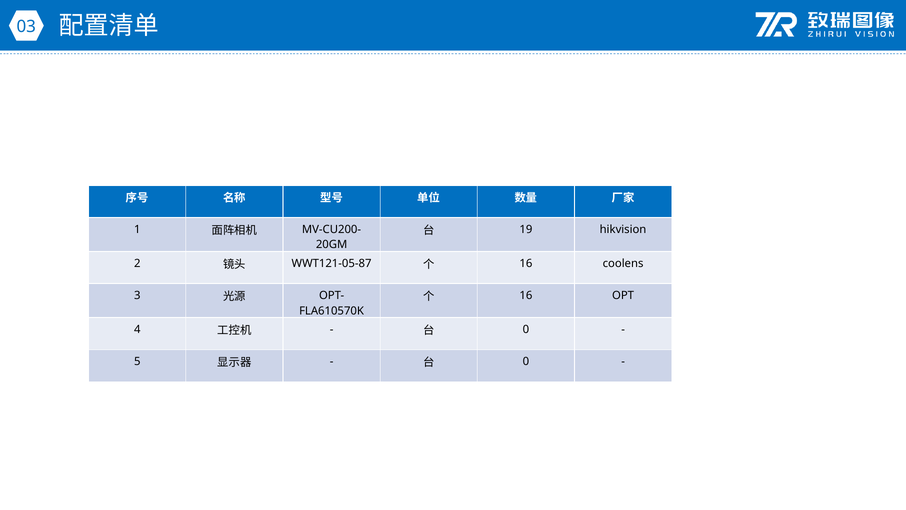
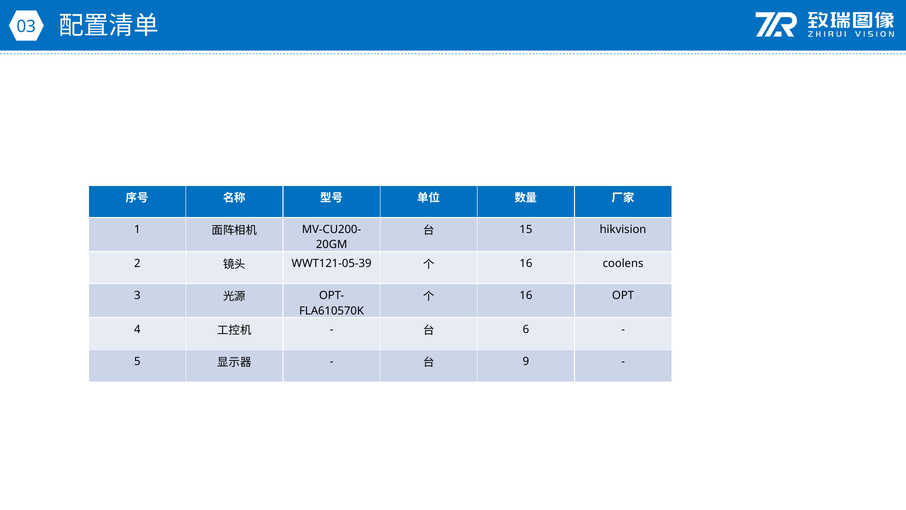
19: 19 -> 15
WWT121-05-87: WWT121-05-87 -> WWT121-05-39
0 at (526, 329): 0 -> 6
0 at (526, 361): 0 -> 9
